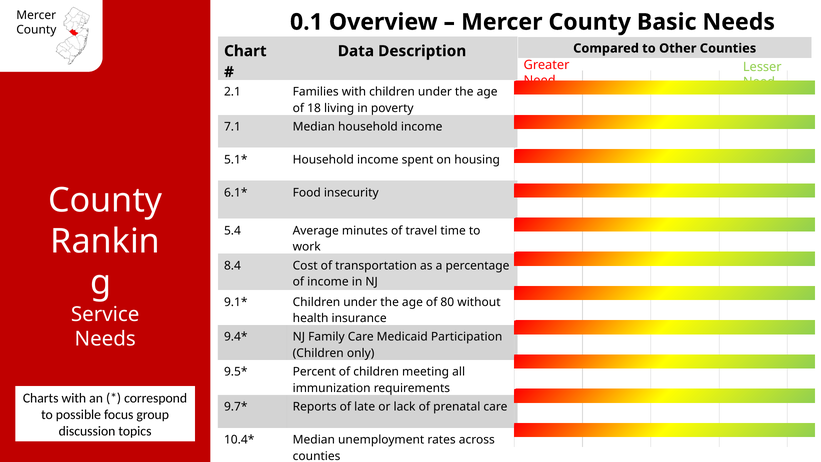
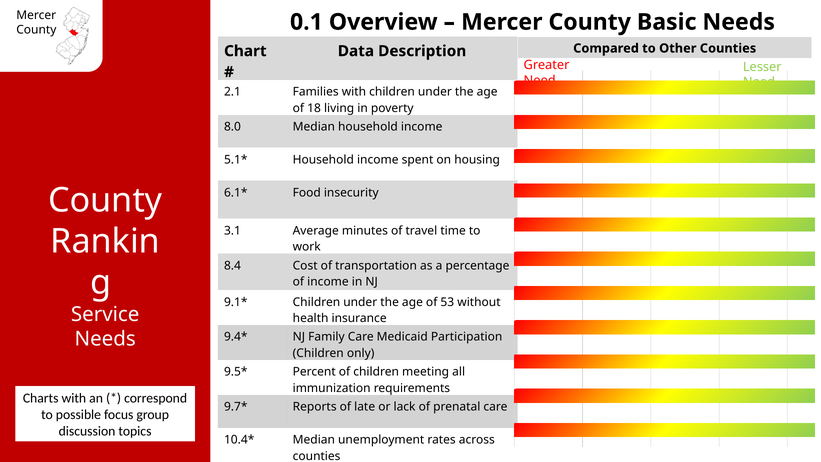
7.1: 7.1 -> 8.0
5.4: 5.4 -> 3.1
80: 80 -> 53
